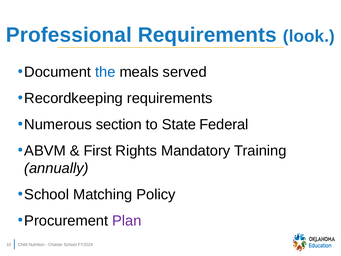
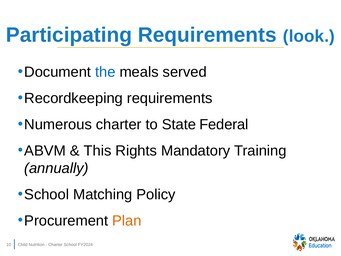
Professional: Professional -> Participating
Numerous section: section -> charter
First: First -> This
Plan colour: purple -> orange
